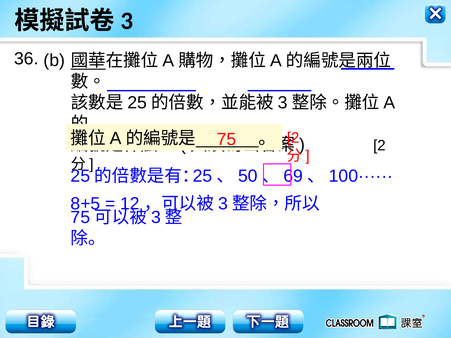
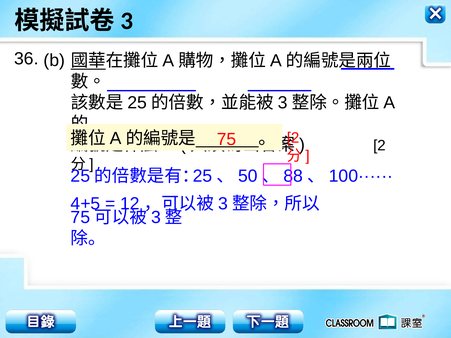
69: 69 -> 88
8+5: 8+5 -> 4+5
